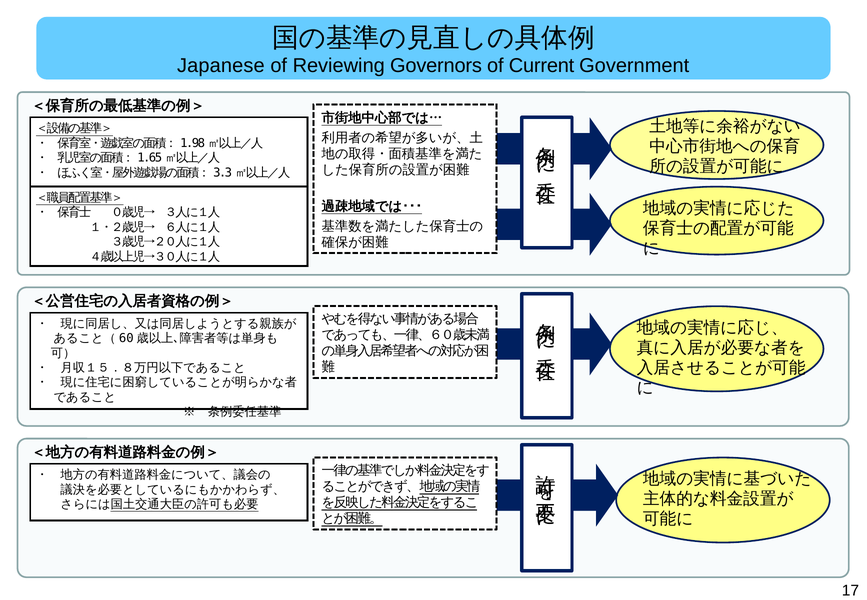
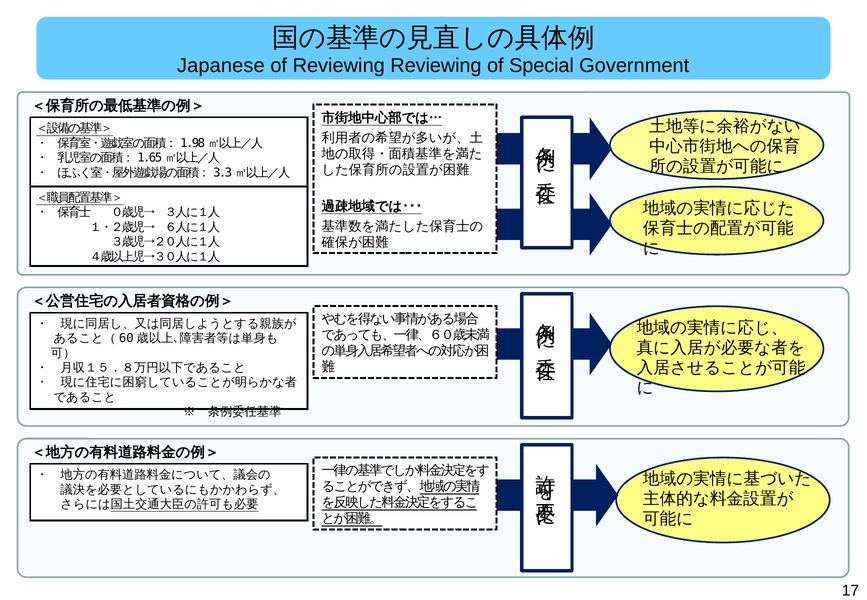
Reviewing Governors: Governors -> Reviewing
Current: Current -> Special
